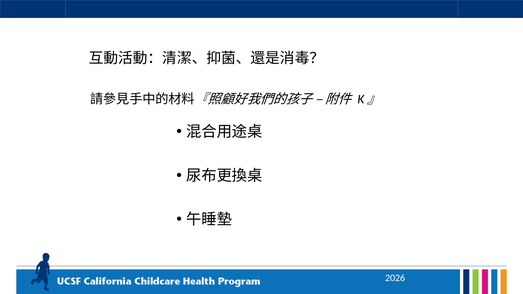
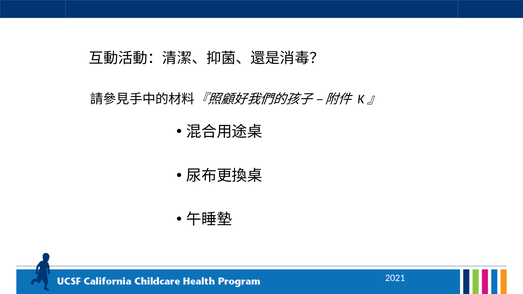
2026: 2026 -> 2021
